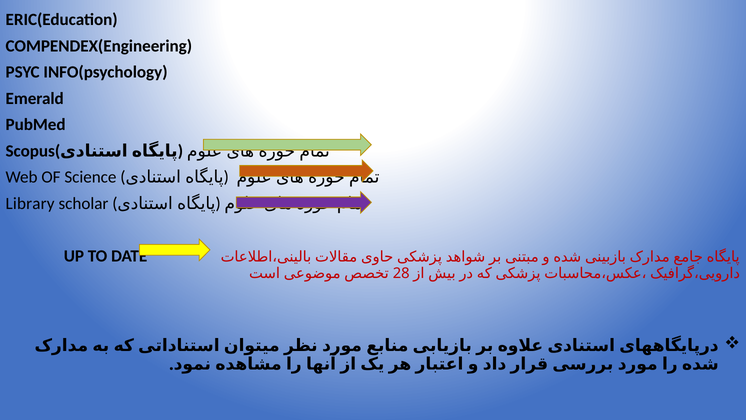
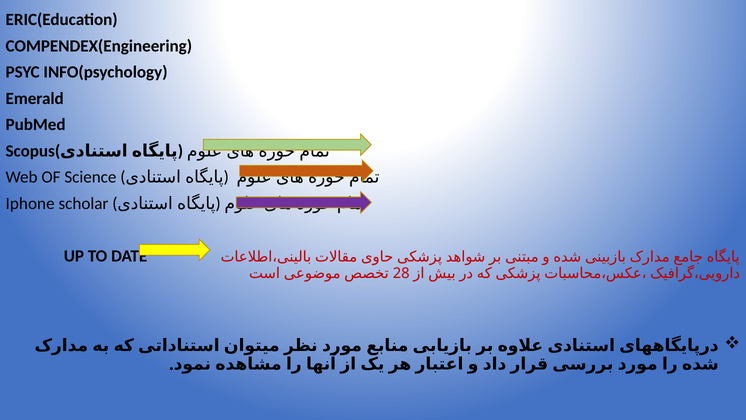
Library: Library -> Iphone
